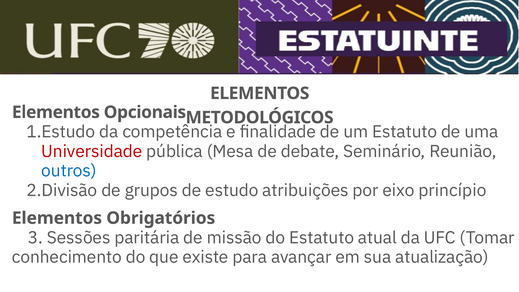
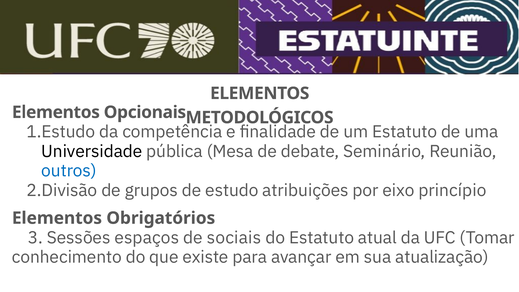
Universidade colour: red -> black
paritária: paritária -> espaços
missão: missão -> sociais
